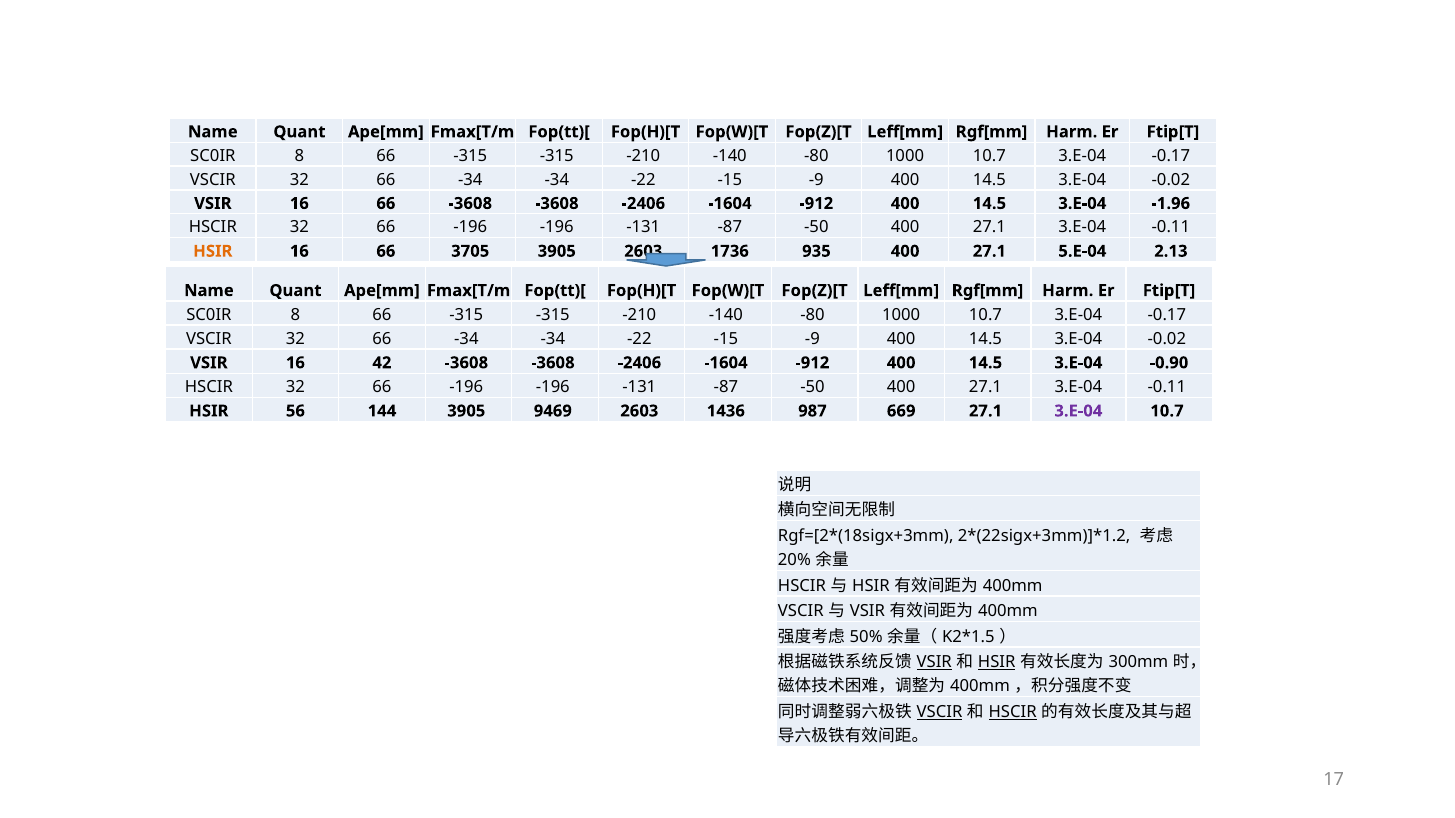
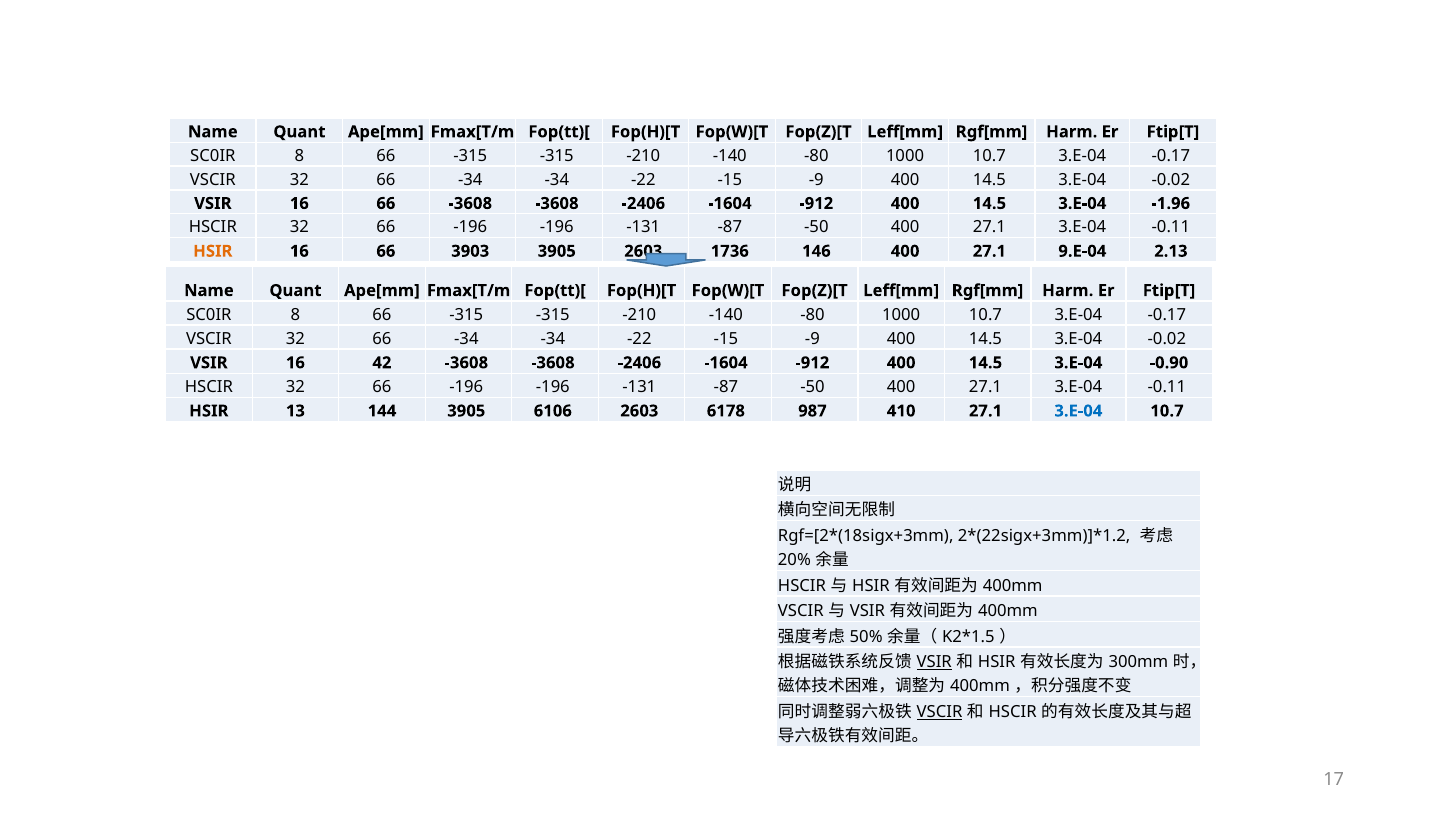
3705: 3705 -> 3903
935: 935 -> 146
5.E-04: 5.E-04 -> 9.E-04
56: 56 -> 13
9469: 9469 -> 6106
1436: 1436 -> 6178
669: 669 -> 410
3.E-04 at (1078, 411) colour: purple -> blue
HSIR at (997, 662) underline: present -> none
HSCIR at (1013, 712) underline: present -> none
